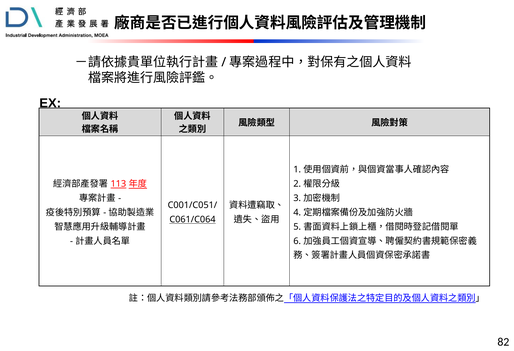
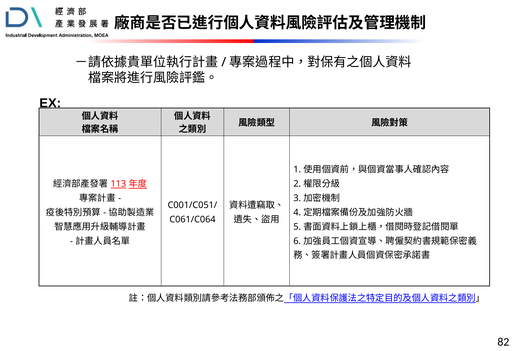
C061/C064 underline: present -> none
